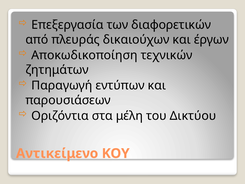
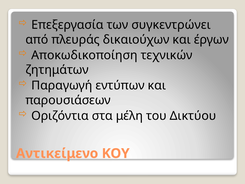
διαφορετικών: διαφορετικών -> συγκεντρώνει
